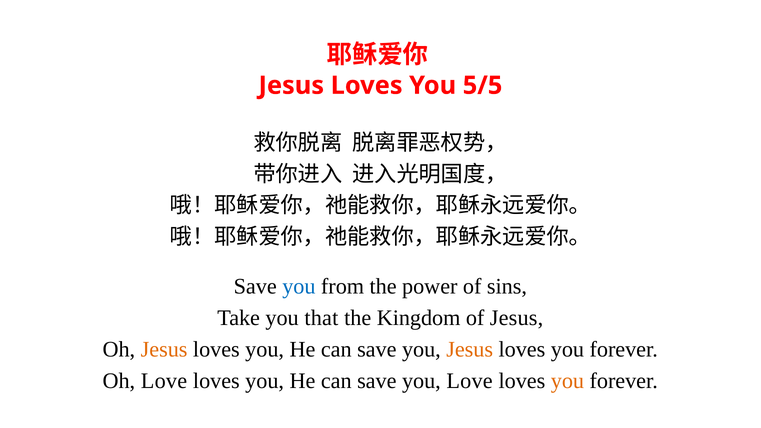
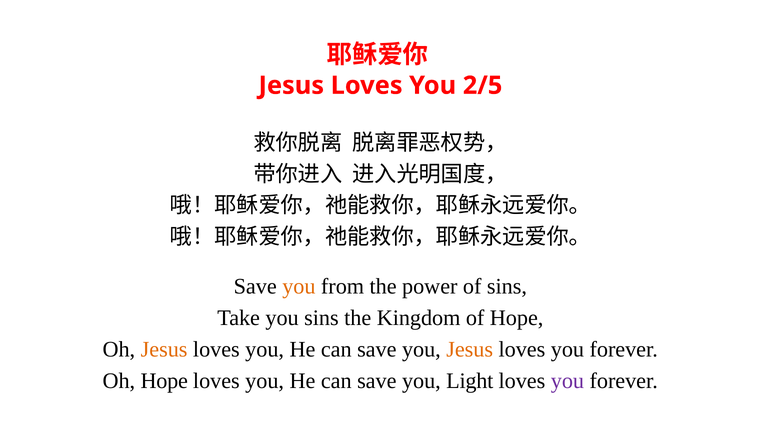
5/5: 5/5 -> 2/5
you at (299, 287) colour: blue -> orange
you that: that -> sins
of Jesus: Jesus -> Hope
Oh Love: Love -> Hope
you Love: Love -> Light
you at (567, 381) colour: orange -> purple
